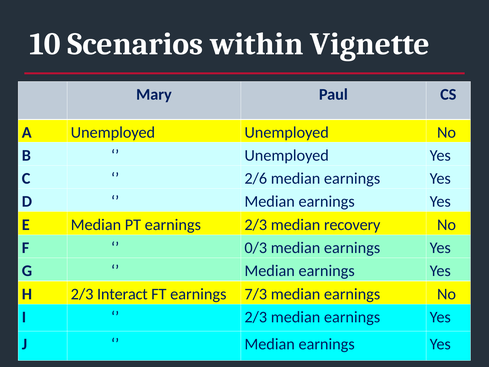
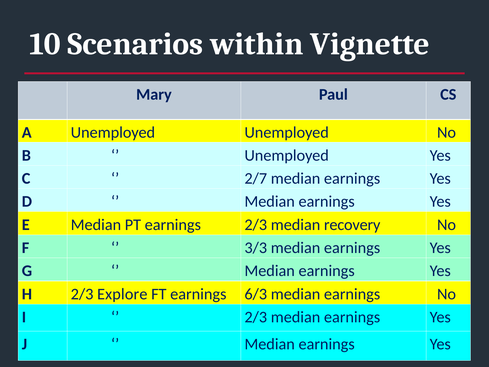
2/6: 2/6 -> 2/7
0/3: 0/3 -> 3/3
Interact: Interact -> Explore
7/3: 7/3 -> 6/3
